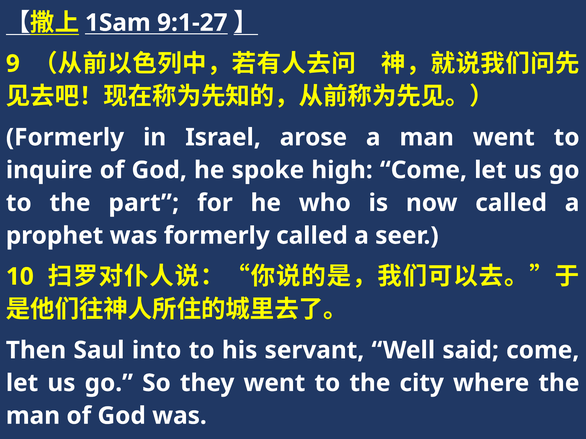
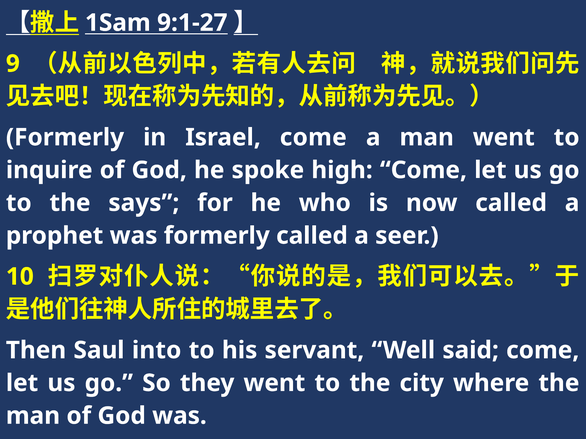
Israel arose: arose -> come
part: part -> says
